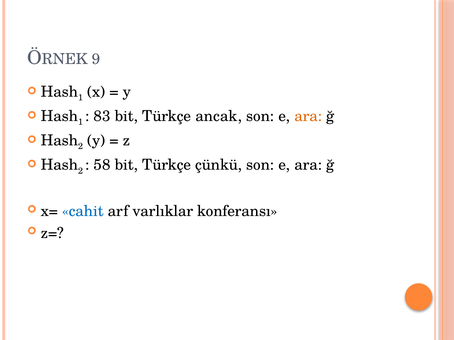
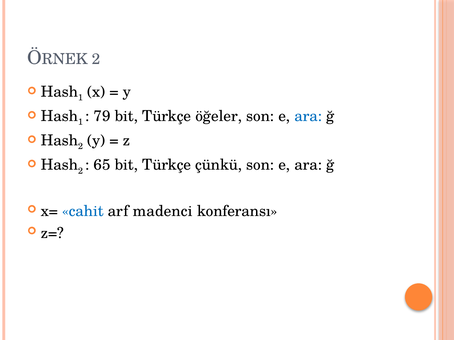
9 at (96, 59): 9 -> 2
83: 83 -> 79
ancak: ancak -> öğeler
ara at (308, 116) colour: orange -> blue
58: 58 -> 65
varlıklar: varlıklar -> madenci
